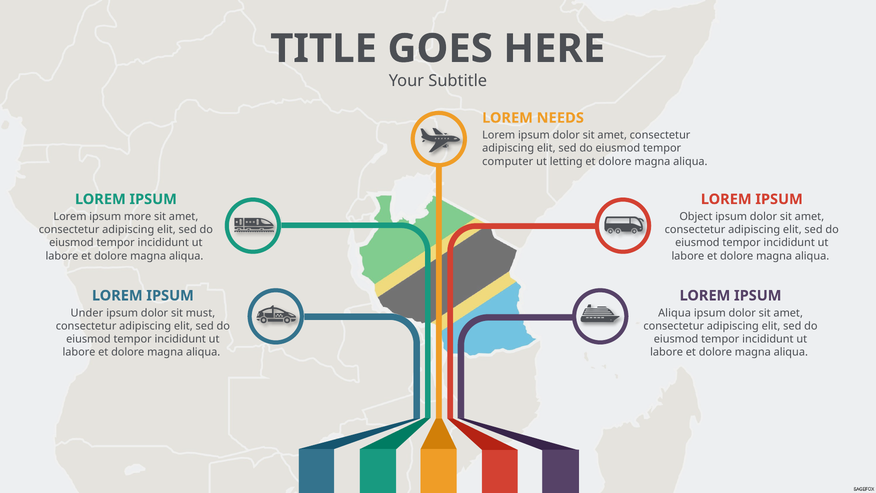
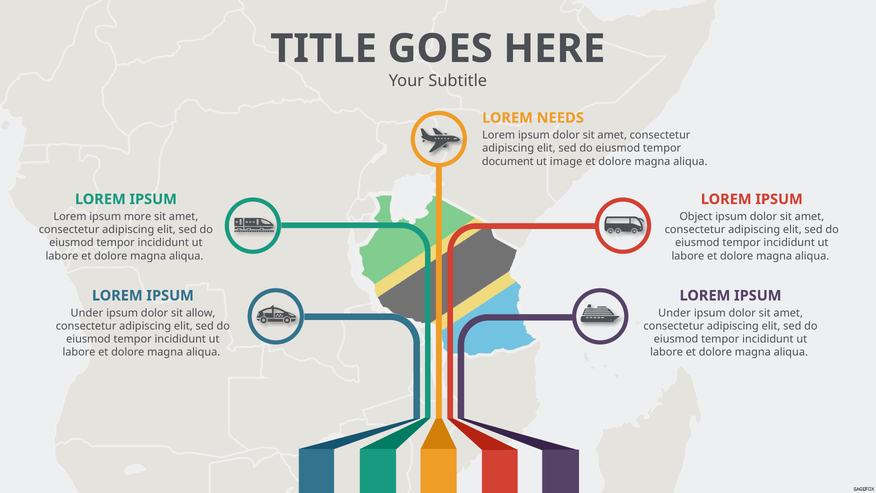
computer: computer -> document
letting: letting -> image
must: must -> allow
Aliqua at (675, 313): Aliqua -> Under
